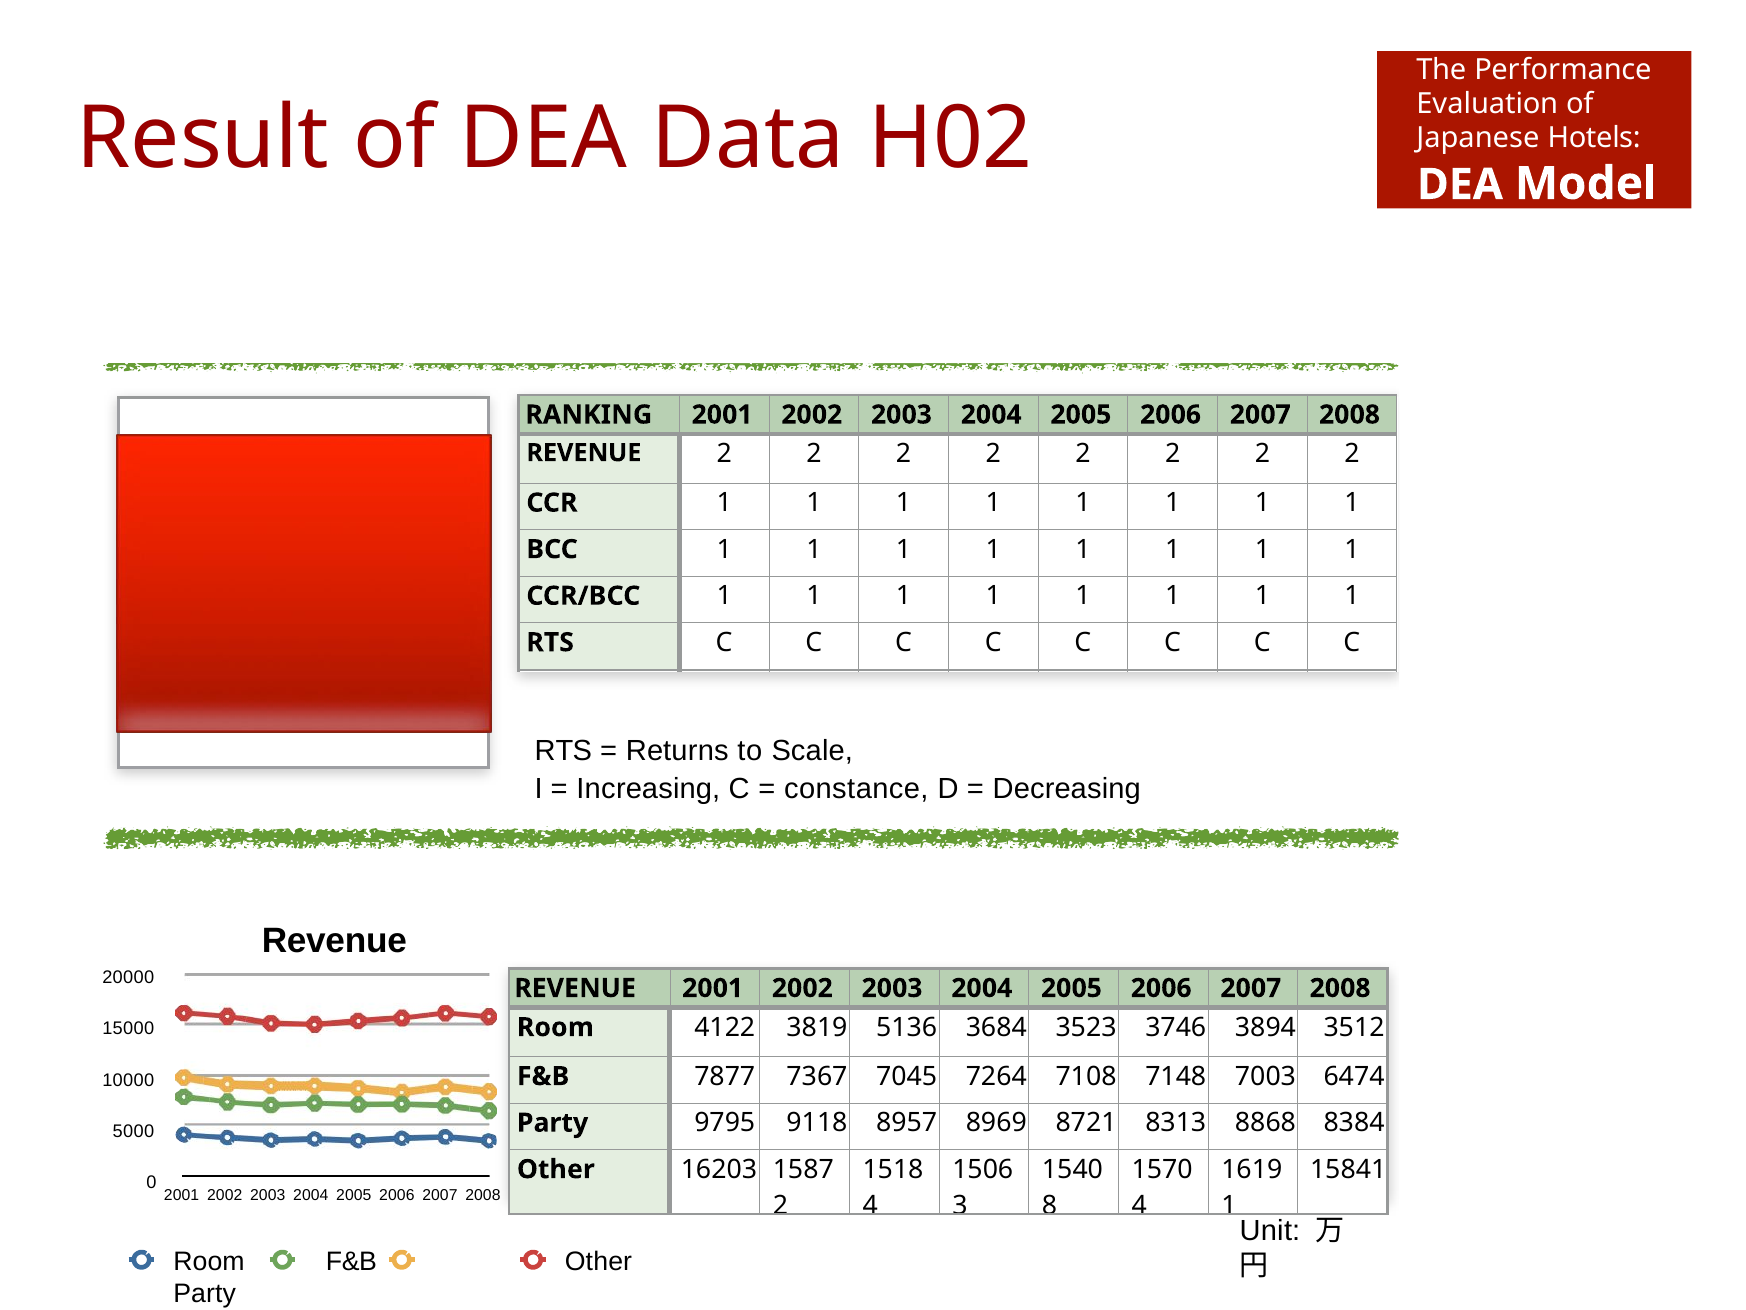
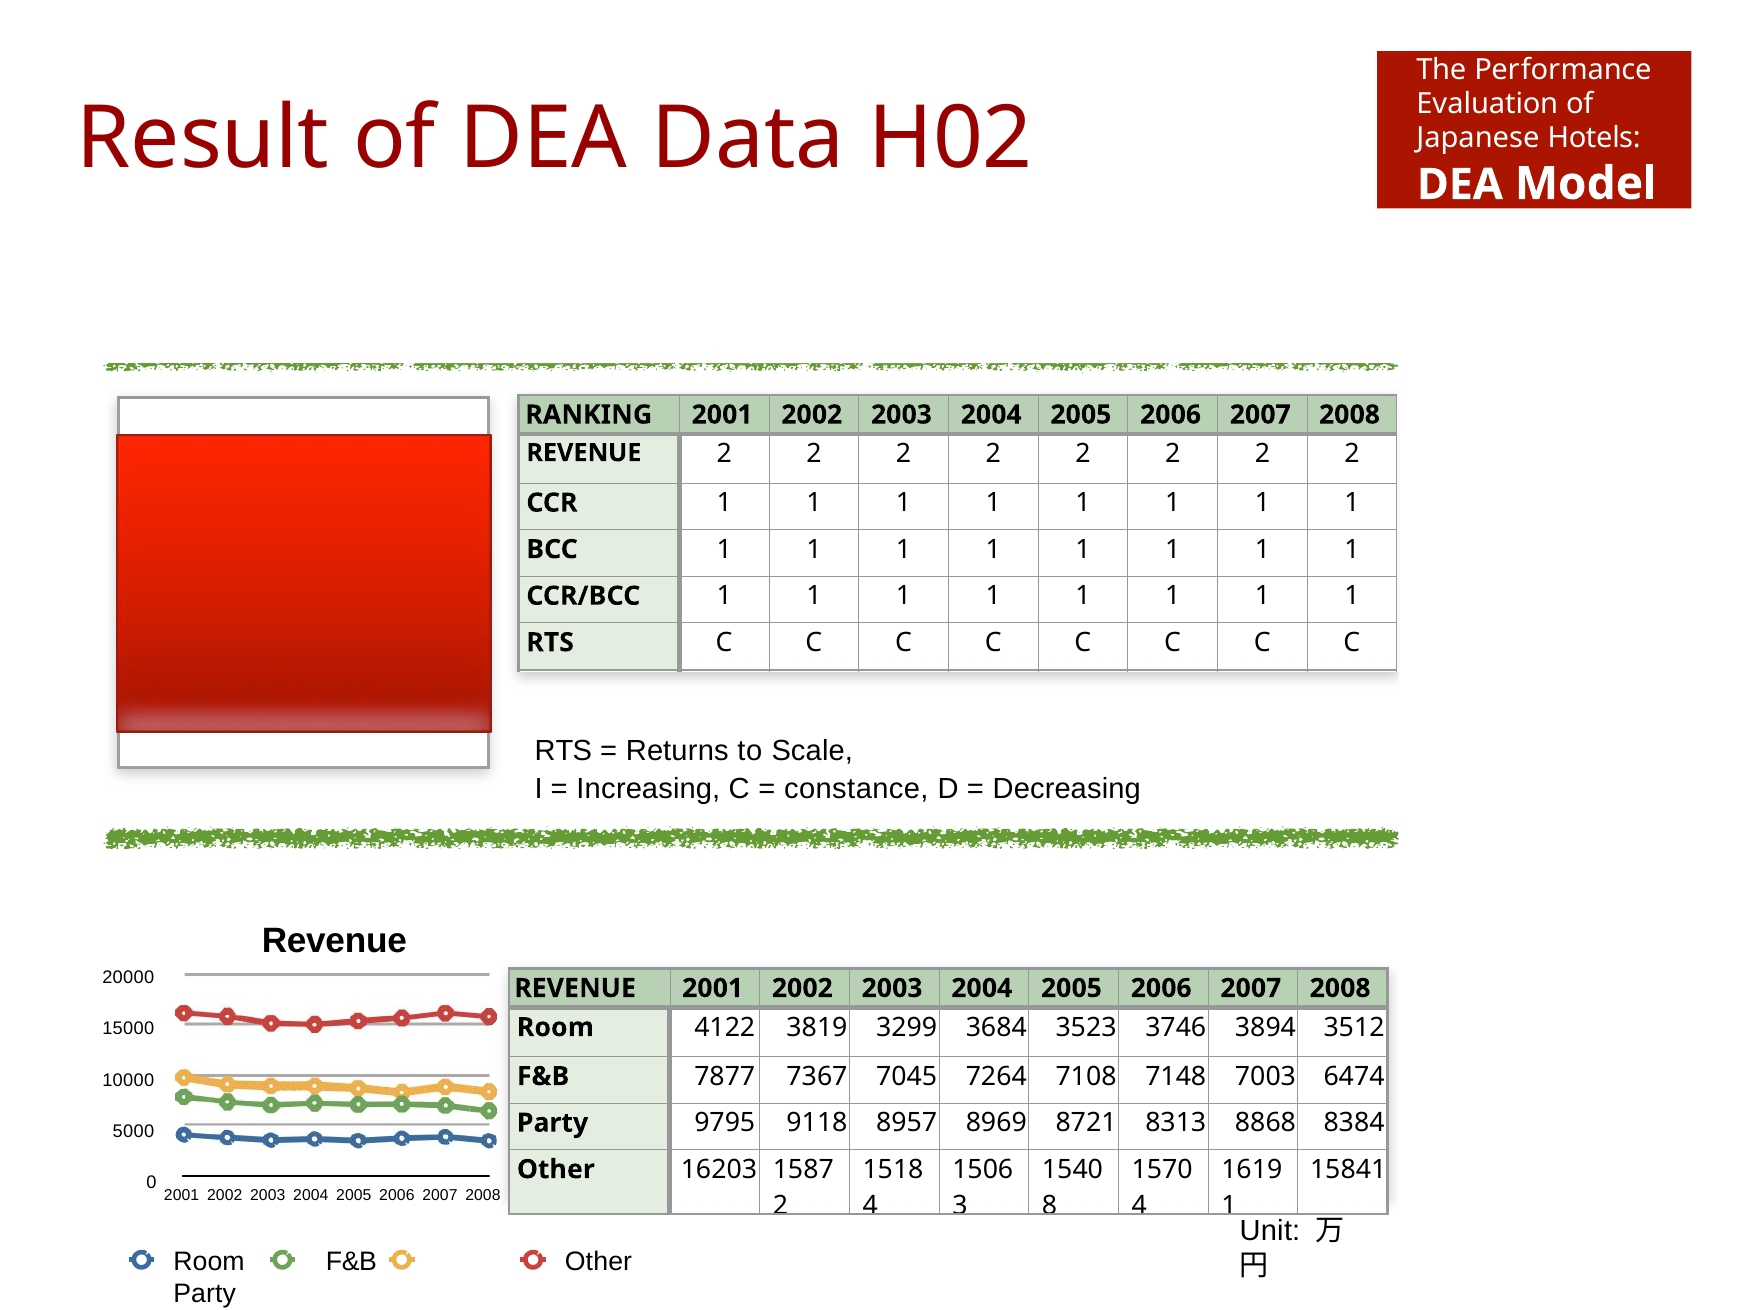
5136: 5136 -> 3299
